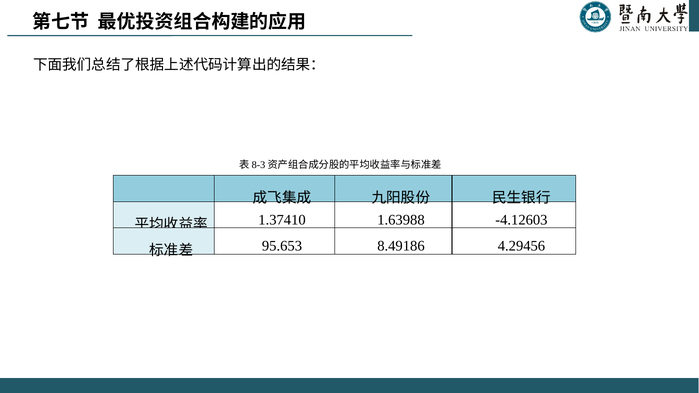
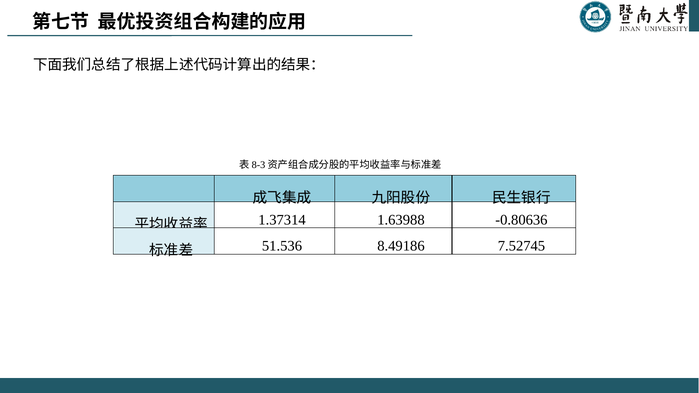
1.37410: 1.37410 -> 1.37314
-4.12603: -4.12603 -> -0.80636
95.653: 95.653 -> 51.536
4.29456: 4.29456 -> 7.52745
